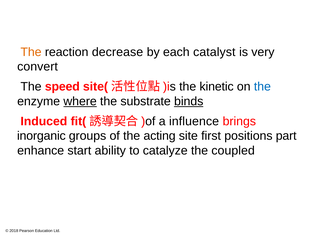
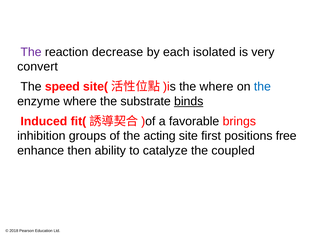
The at (31, 52) colour: orange -> purple
catalyst: catalyst -> isolated
the kinetic: kinetic -> where
where at (80, 101) underline: present -> none
influence: influence -> favorable
inorganic: inorganic -> inhibition
part: part -> free
start: start -> then
